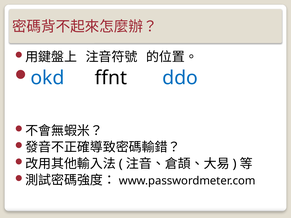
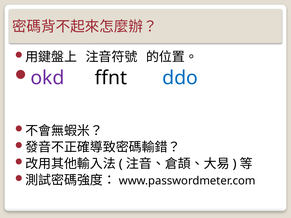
okd colour: blue -> purple
